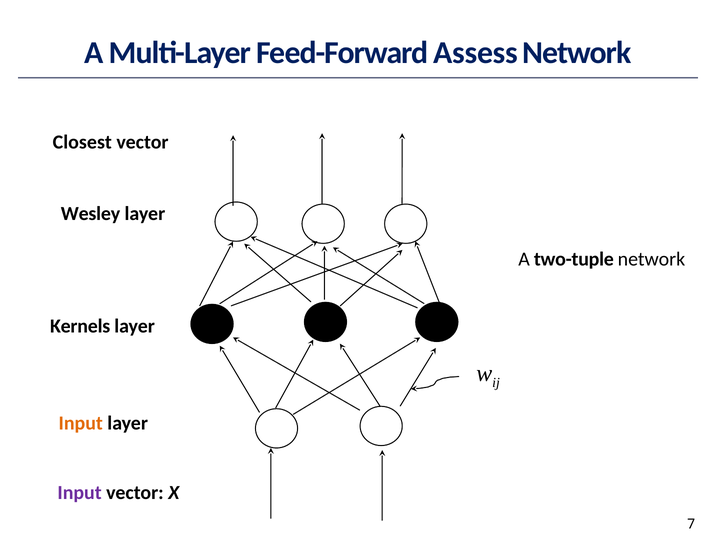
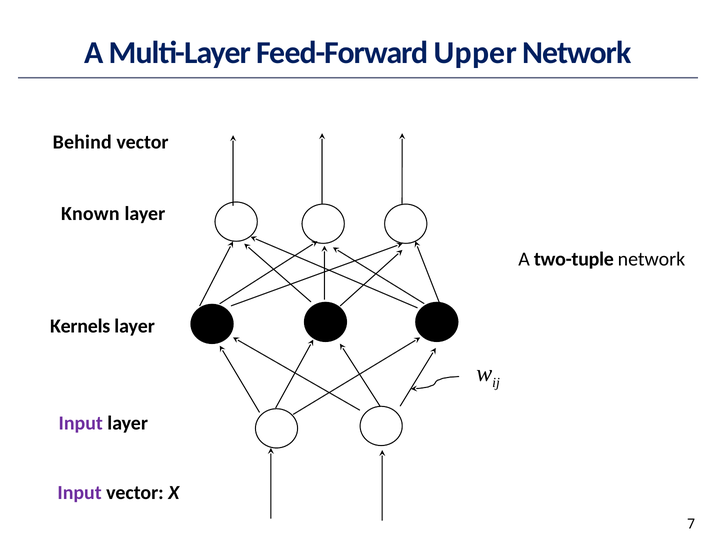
Assess: Assess -> Upper
Closest: Closest -> Behind
Wesley: Wesley -> Known
Input at (81, 423) colour: orange -> purple
